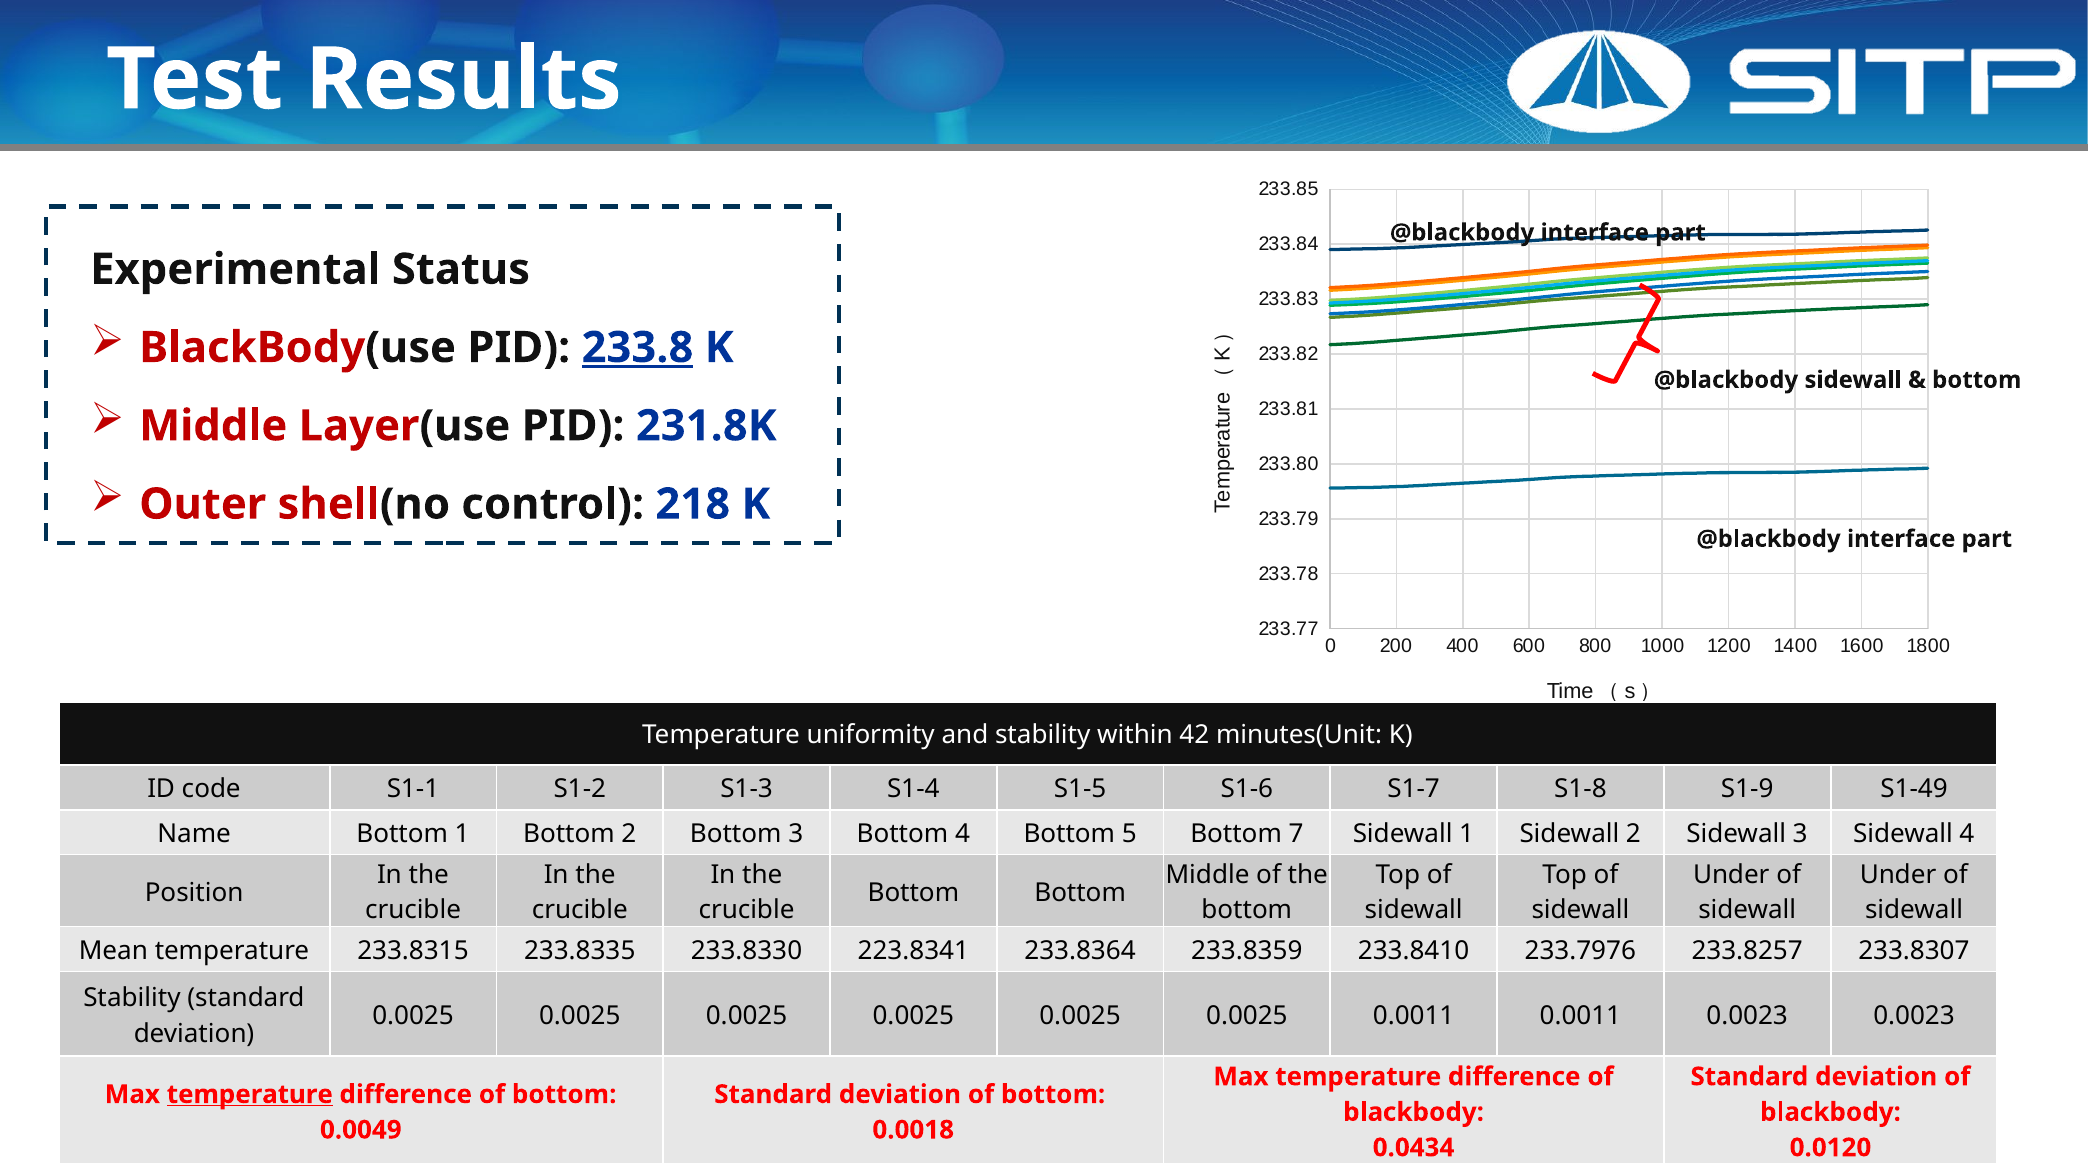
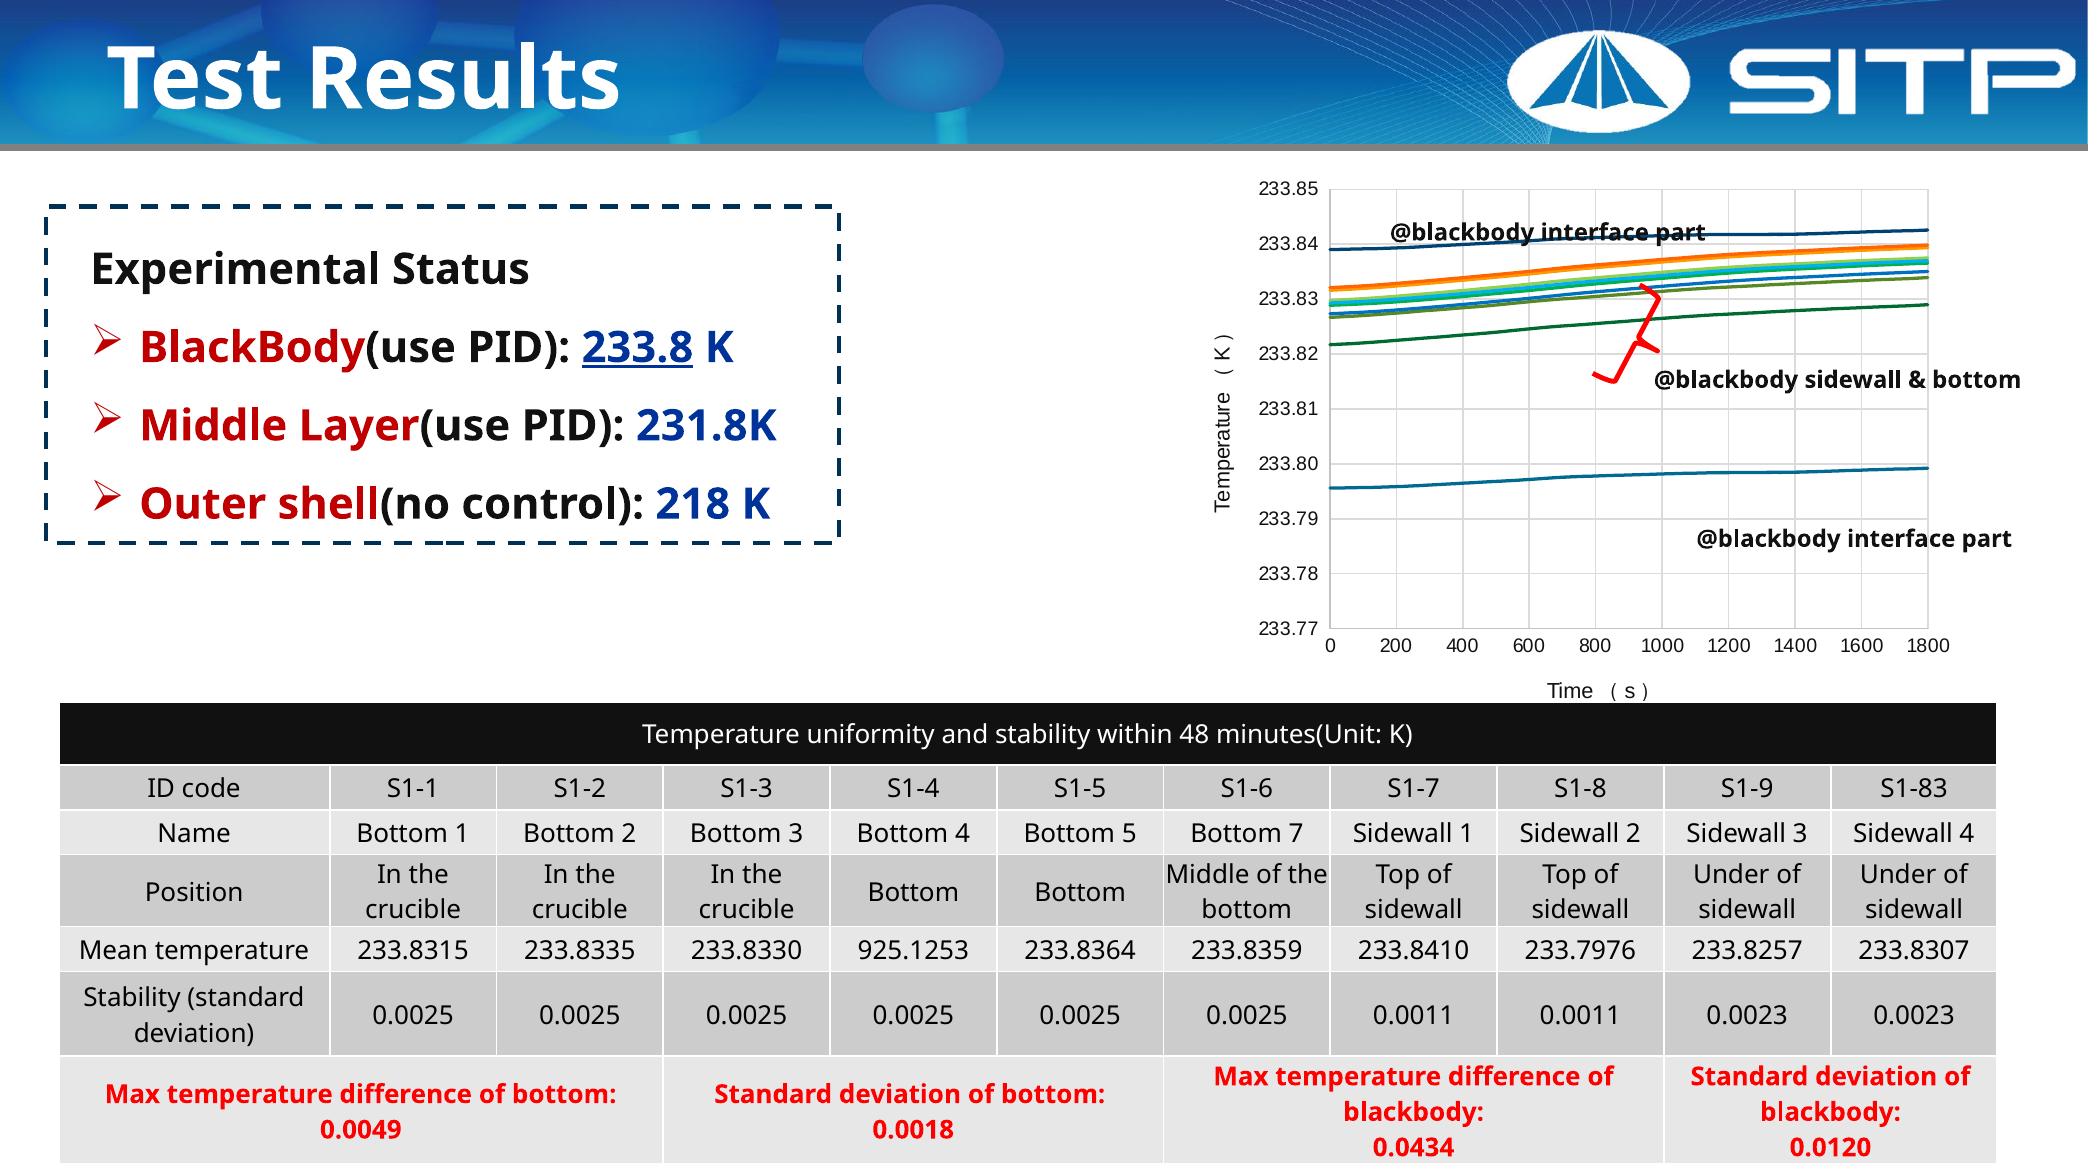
42: 42 -> 48
S1-49: S1-49 -> S1-83
223.8341: 223.8341 -> 925.1253
temperature at (250, 1095) underline: present -> none
